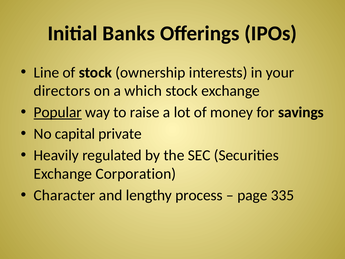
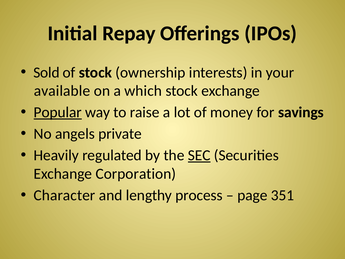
Banks: Banks -> Repay
Line: Line -> Sold
directors: directors -> available
capital: capital -> angels
SEC underline: none -> present
335: 335 -> 351
